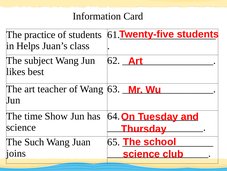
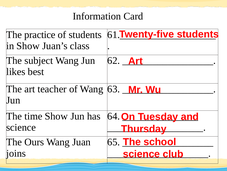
in Helps: Helps -> Show
Such: Such -> Ours
